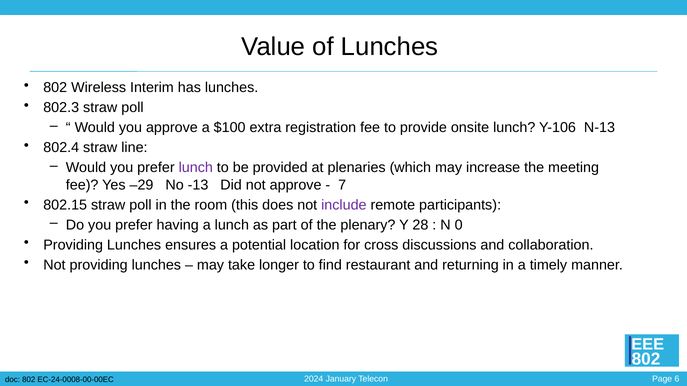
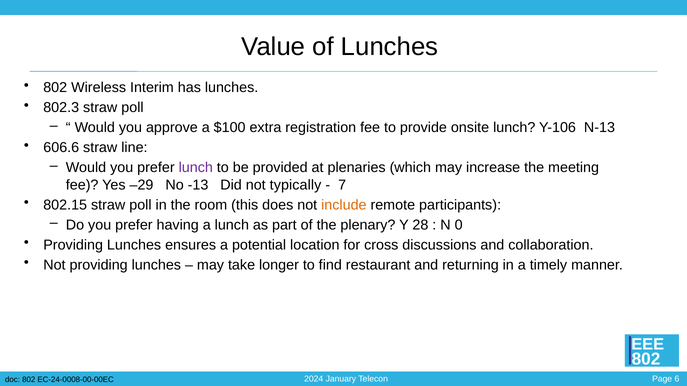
802.4: 802.4 -> 606.6
not approve: approve -> typically
include colour: purple -> orange
